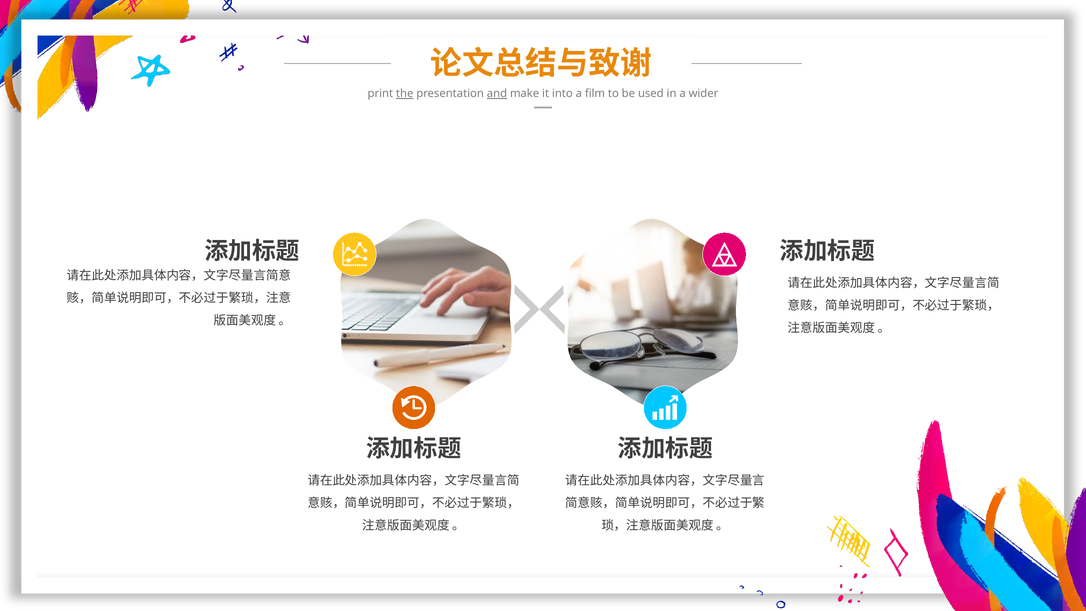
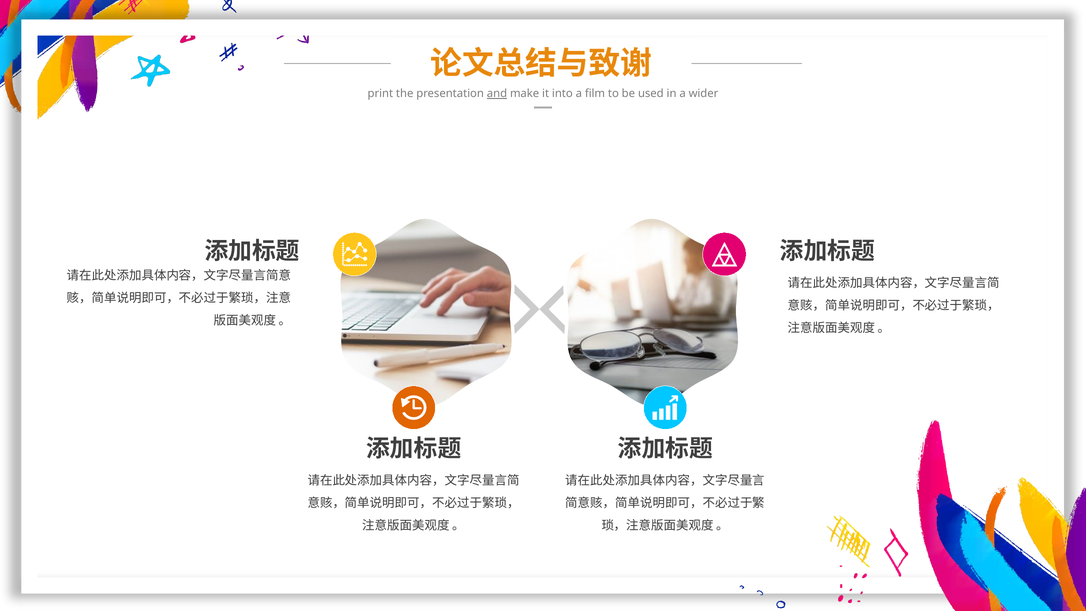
the underline: present -> none
